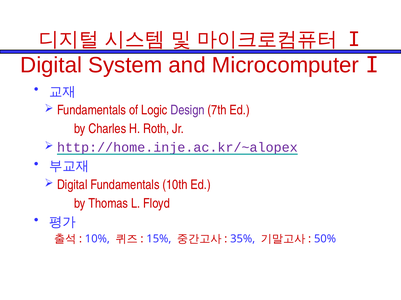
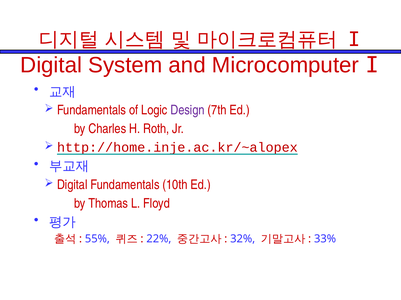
http://home.inje.ac.kr/~alopex colour: purple -> red
10%: 10% -> 55%
15%: 15% -> 22%
35%: 35% -> 32%
50%: 50% -> 33%
